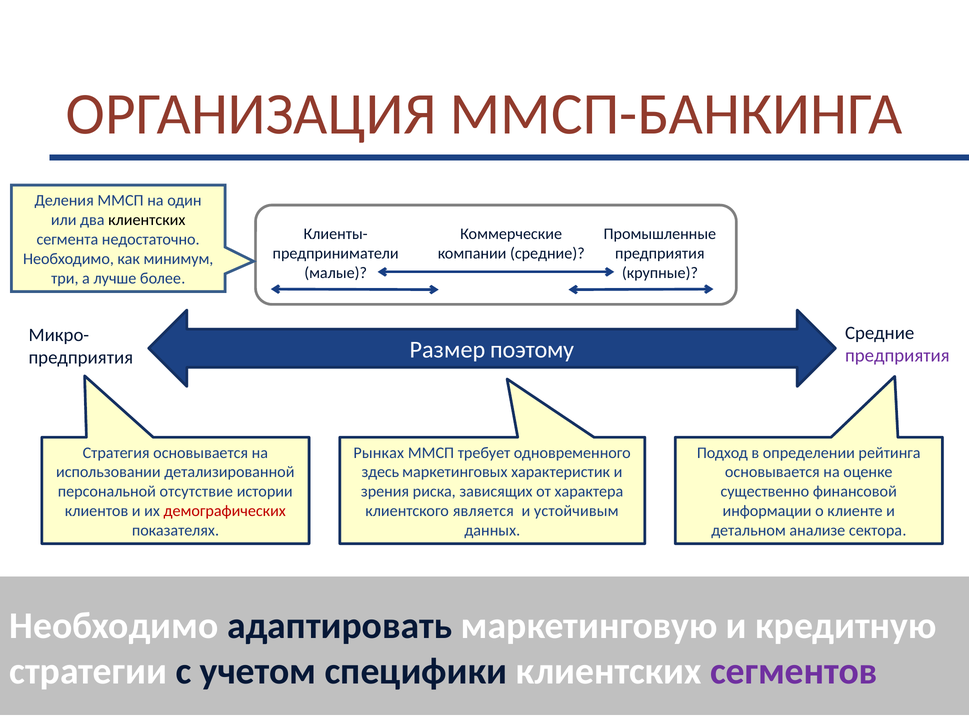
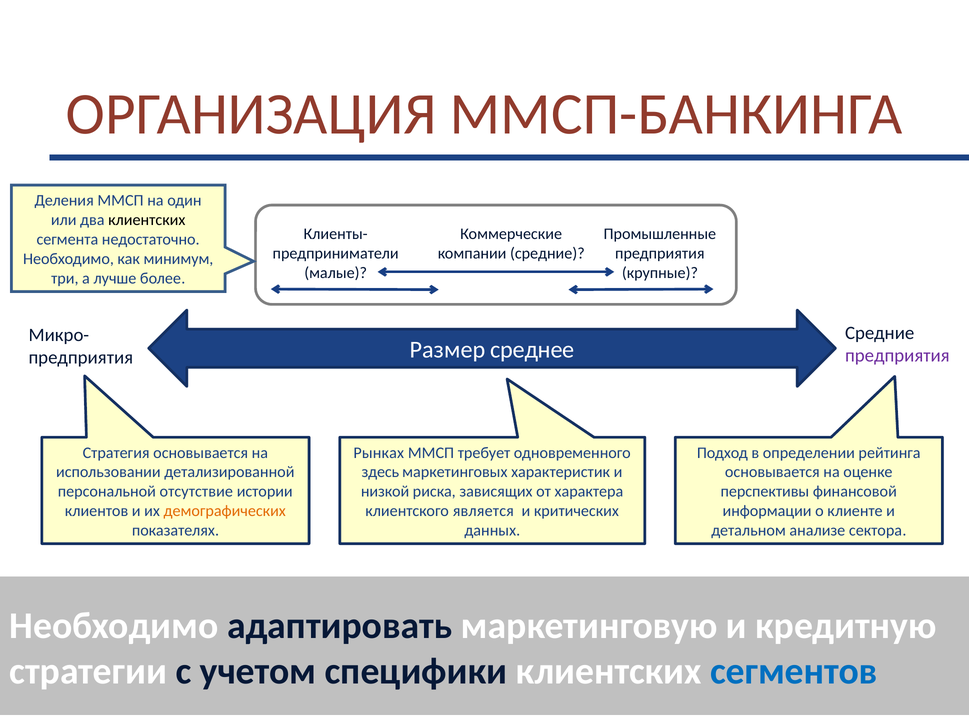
поэтому: поэтому -> среднее
зрения: зрения -> низкой
существенно: существенно -> перспективы
демографических colour: red -> orange
устойчивым: устойчивым -> критических
сегментов colour: purple -> blue
